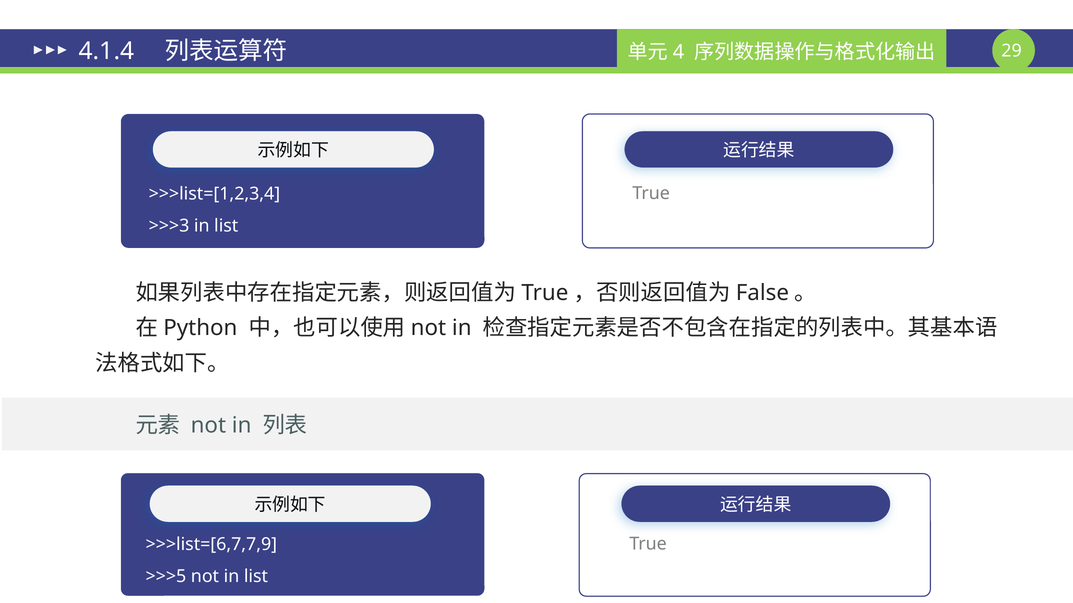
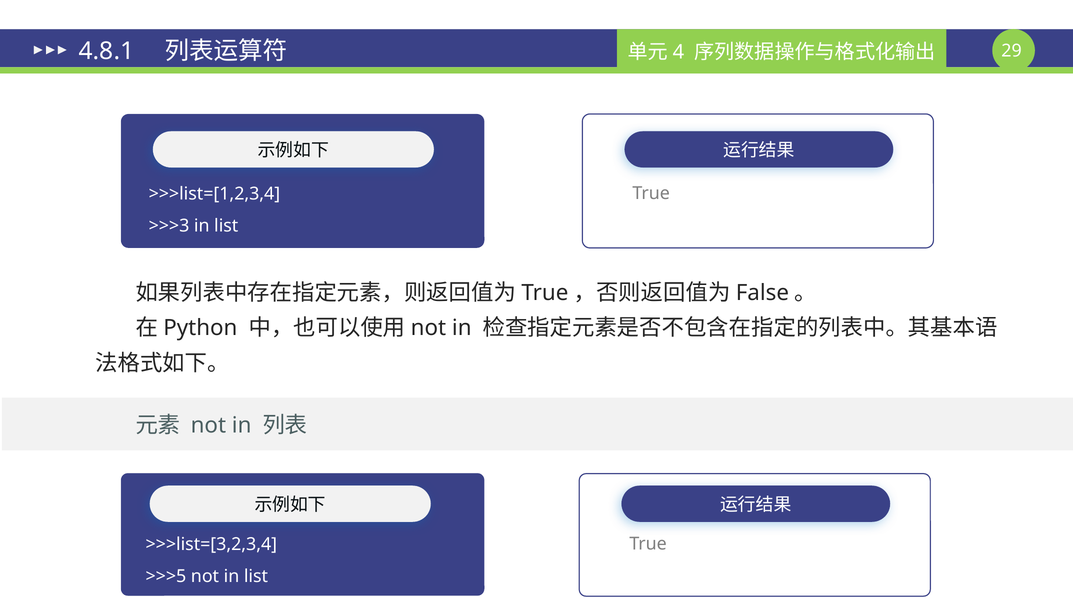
4.1.4: 4.1.4 -> 4.8.1
>>>list=[6,7,7,9: >>>list=[6,7,7,9 -> >>>list=[3,2,3,4
